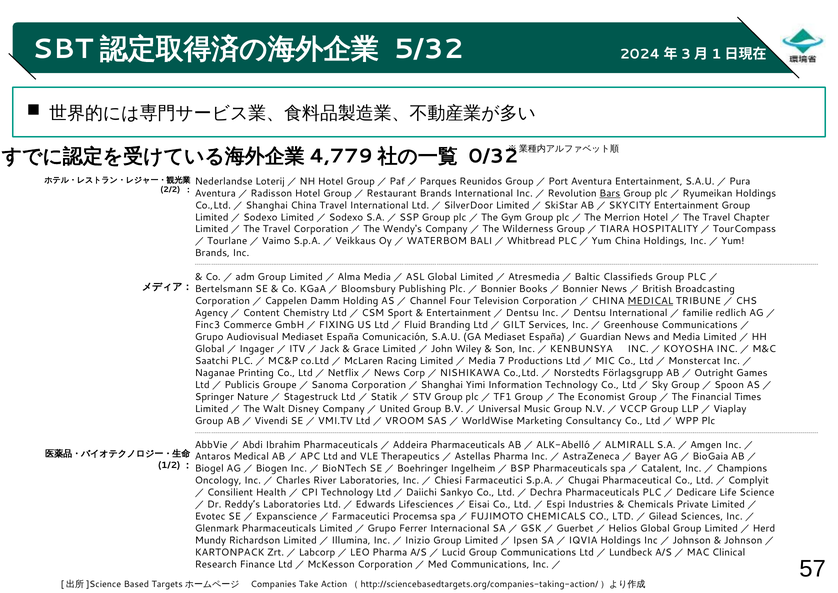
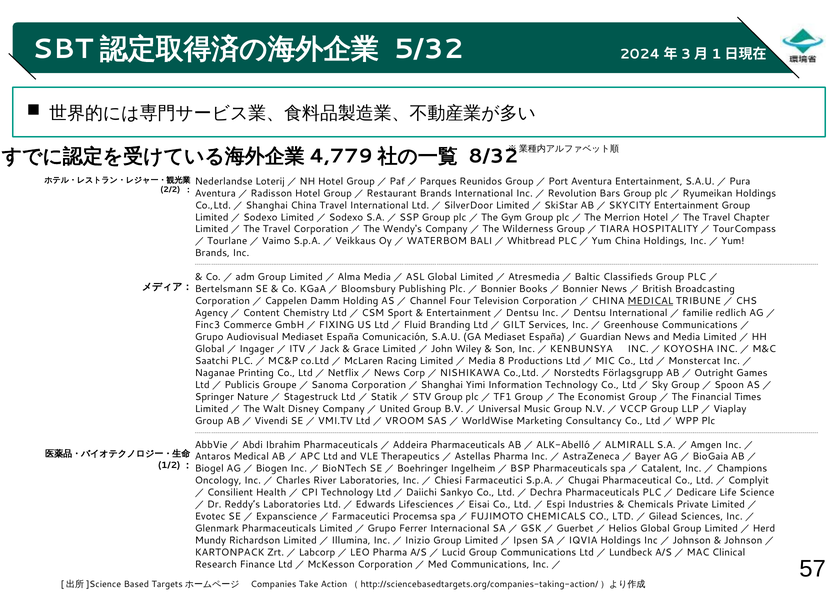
0/32: 0/32 -> 8/32
Bars underline: present -> none
7: 7 -> 8
